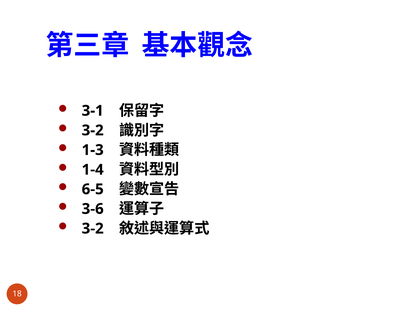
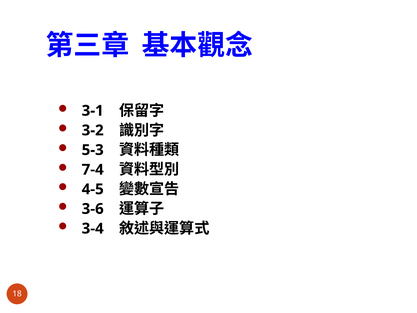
1-3: 1-3 -> 5-3
1-4: 1-4 -> 7-4
6-5: 6-5 -> 4-5
3-2 at (93, 228): 3-2 -> 3-4
